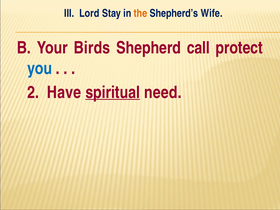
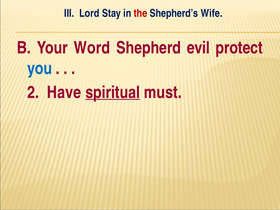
the colour: orange -> red
Birds: Birds -> Word
call: call -> evil
need: need -> must
